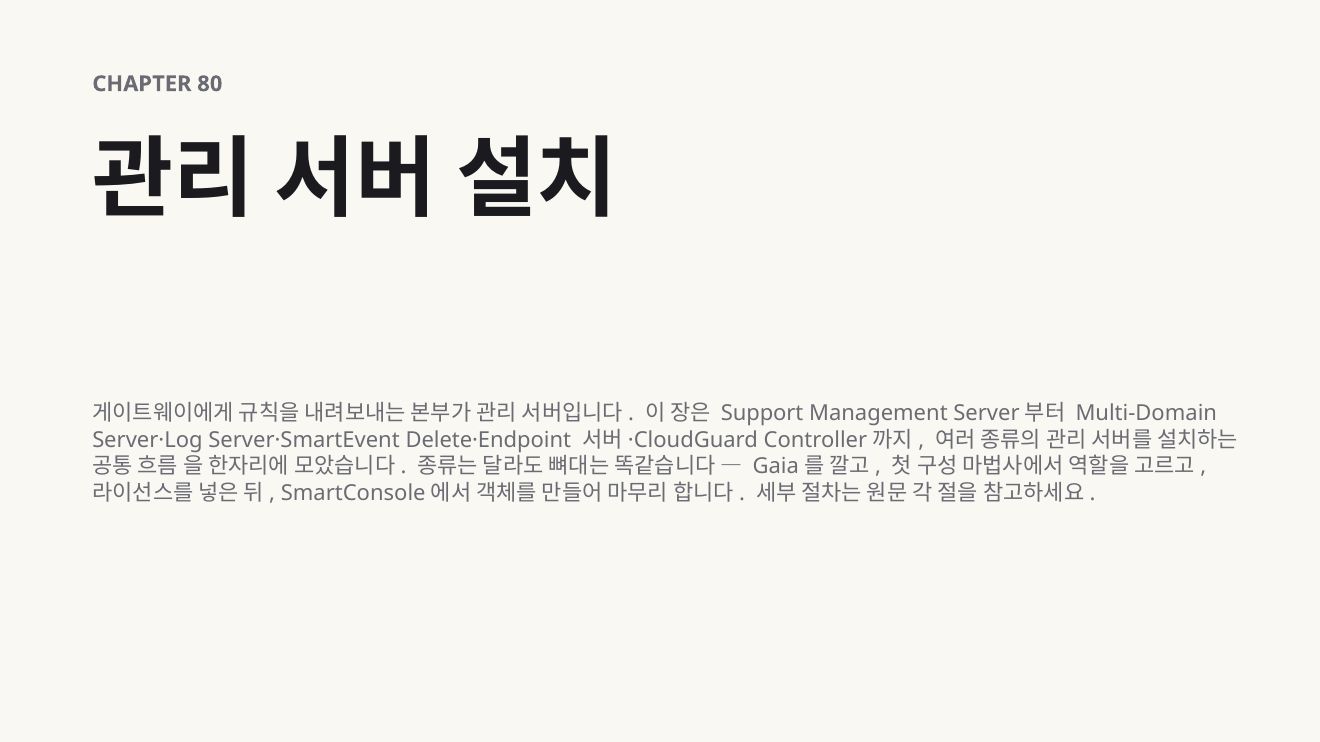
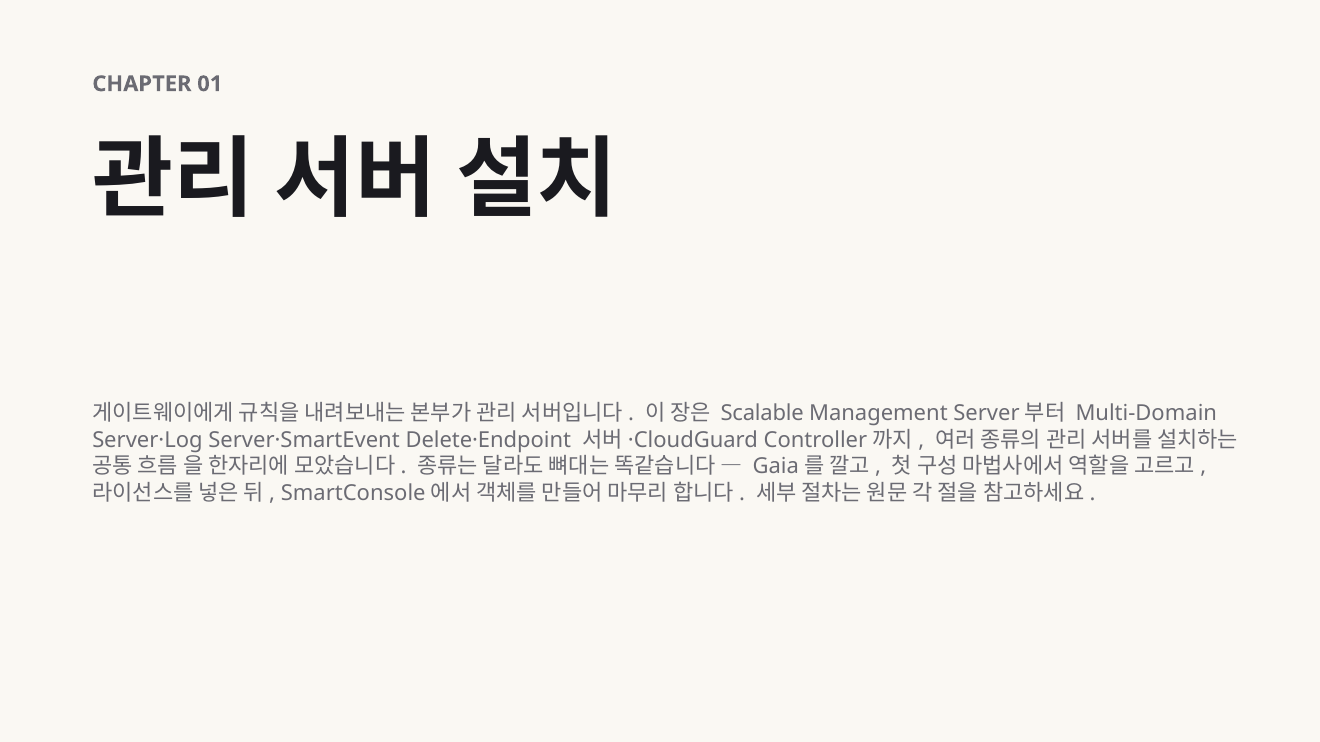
80: 80 -> 01
Support: Support -> Scalable
